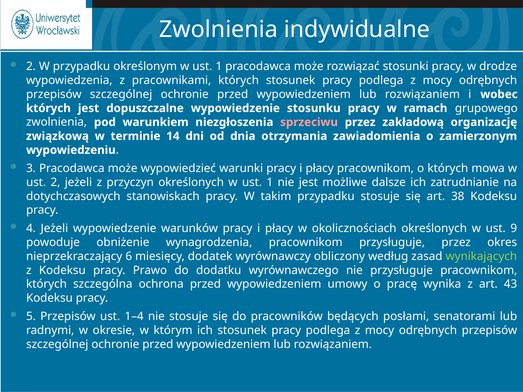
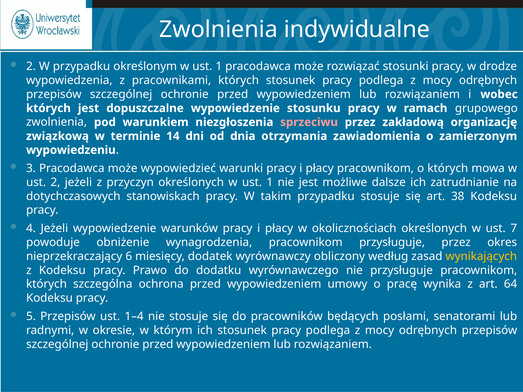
9: 9 -> 7
wynikających colour: light green -> yellow
43: 43 -> 64
